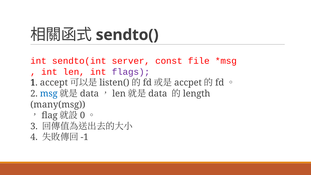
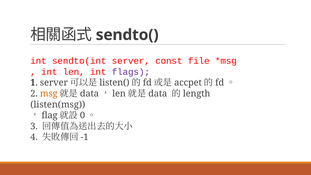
1 accept: accept -> server
msg colour: blue -> orange
many(msg: many(msg -> listen(msg
